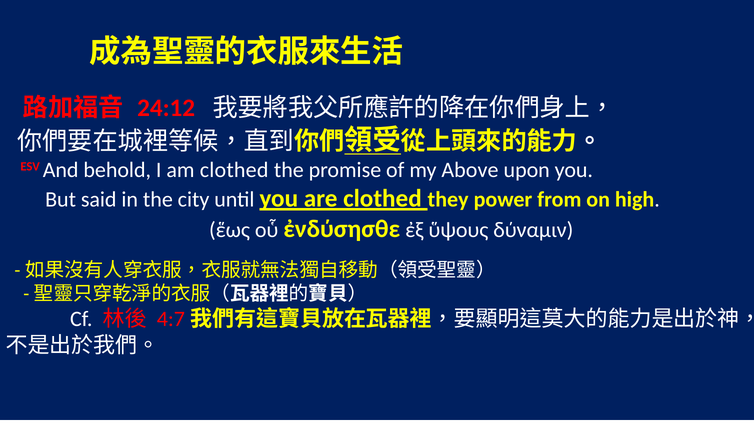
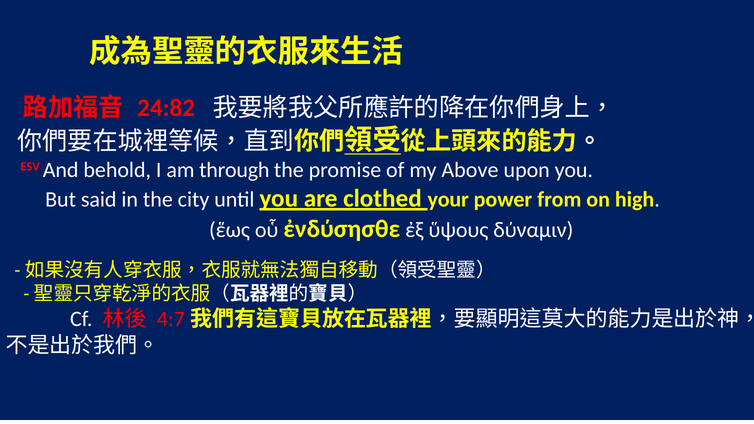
24:12: 24:12 -> 24:82
am clothed: clothed -> through
they: they -> your
